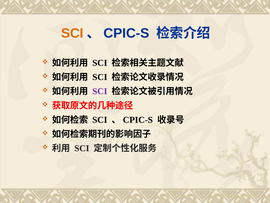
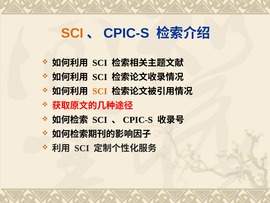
SCI at (100, 91) colour: purple -> orange
